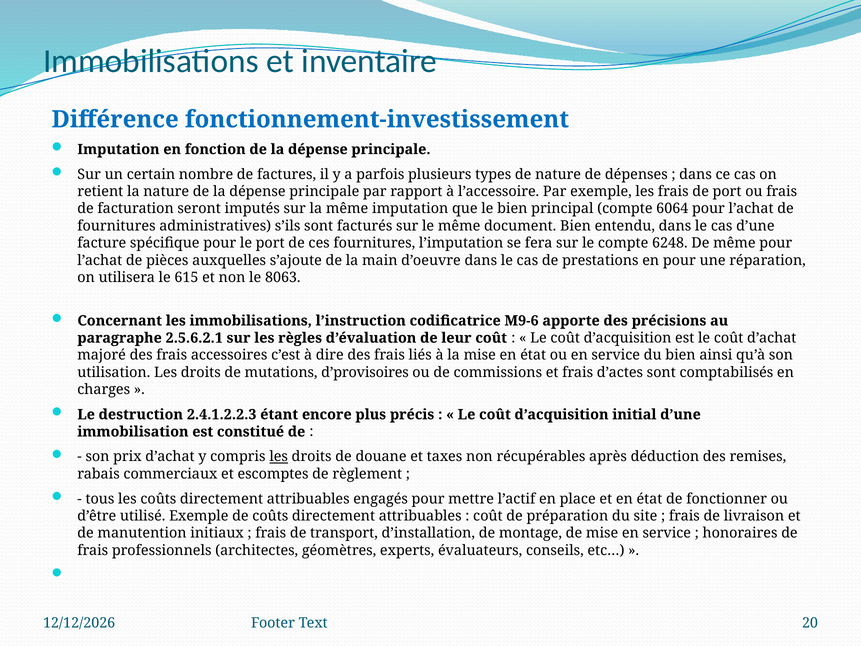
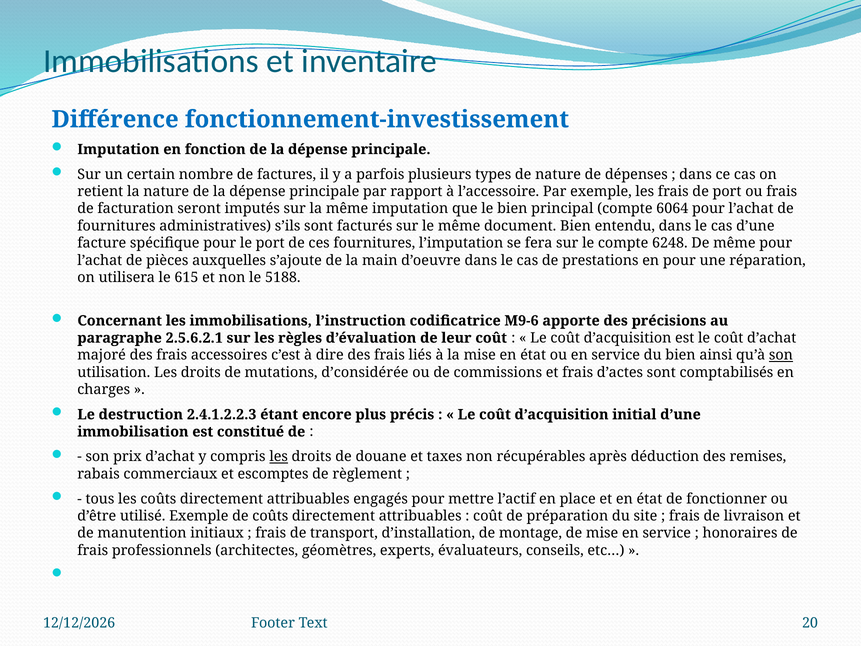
8063: 8063 -> 5188
son at (781, 355) underline: none -> present
d’provisoires: d’provisoires -> d’considérée
